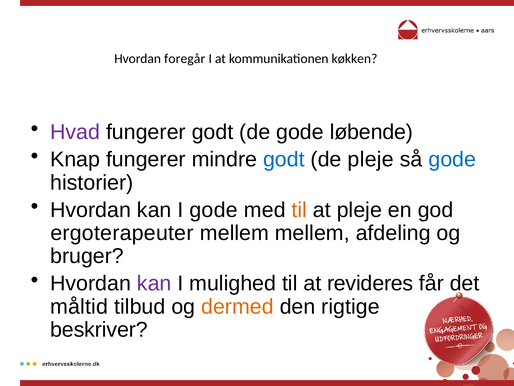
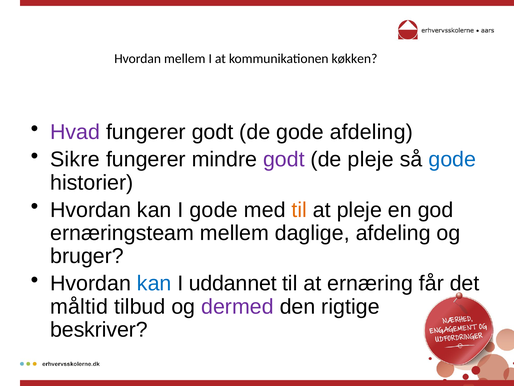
Hvordan foregår: foregår -> mellem
gode løbende: løbende -> afdeling
Knap: Knap -> Sikre
godt at (284, 159) colour: blue -> purple
ergoterapeuter: ergoterapeuter -> ernæringsteam
mellem mellem: mellem -> daglige
kan at (154, 283) colour: purple -> blue
mulighed: mulighed -> uddannet
revideres: revideres -> ernæring
dermed colour: orange -> purple
